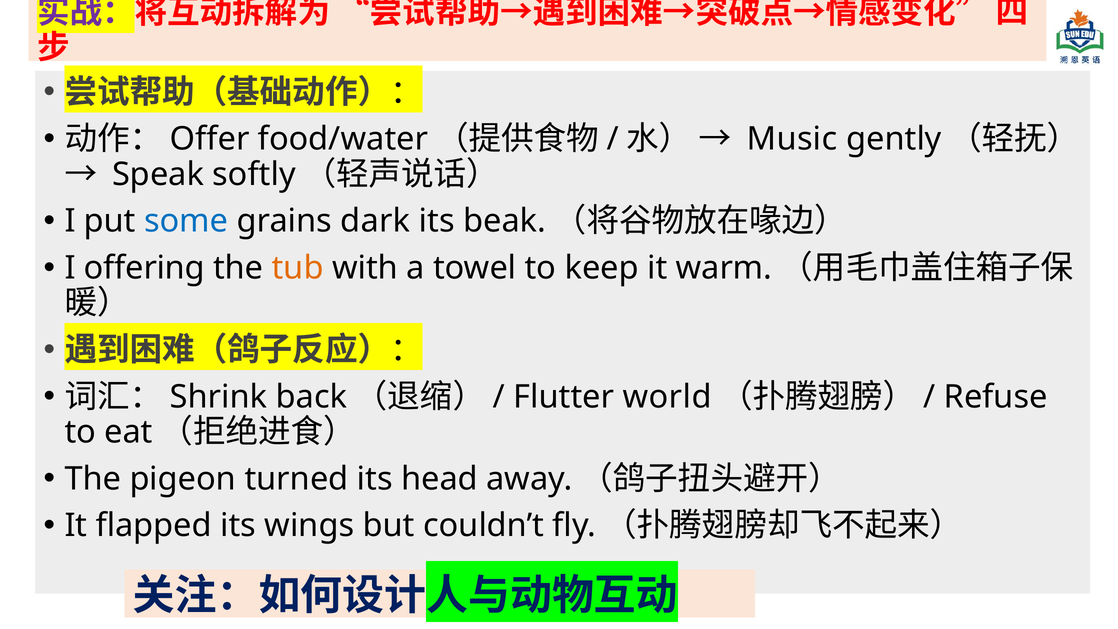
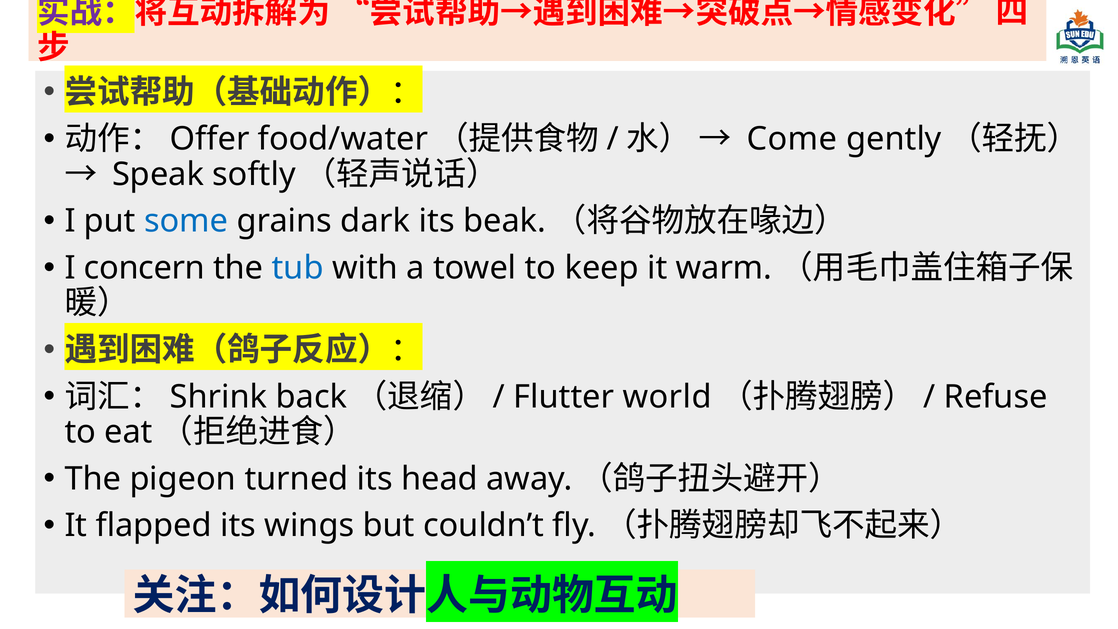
Music: Music -> Come
offering: offering -> concern
tub colour: orange -> blue
